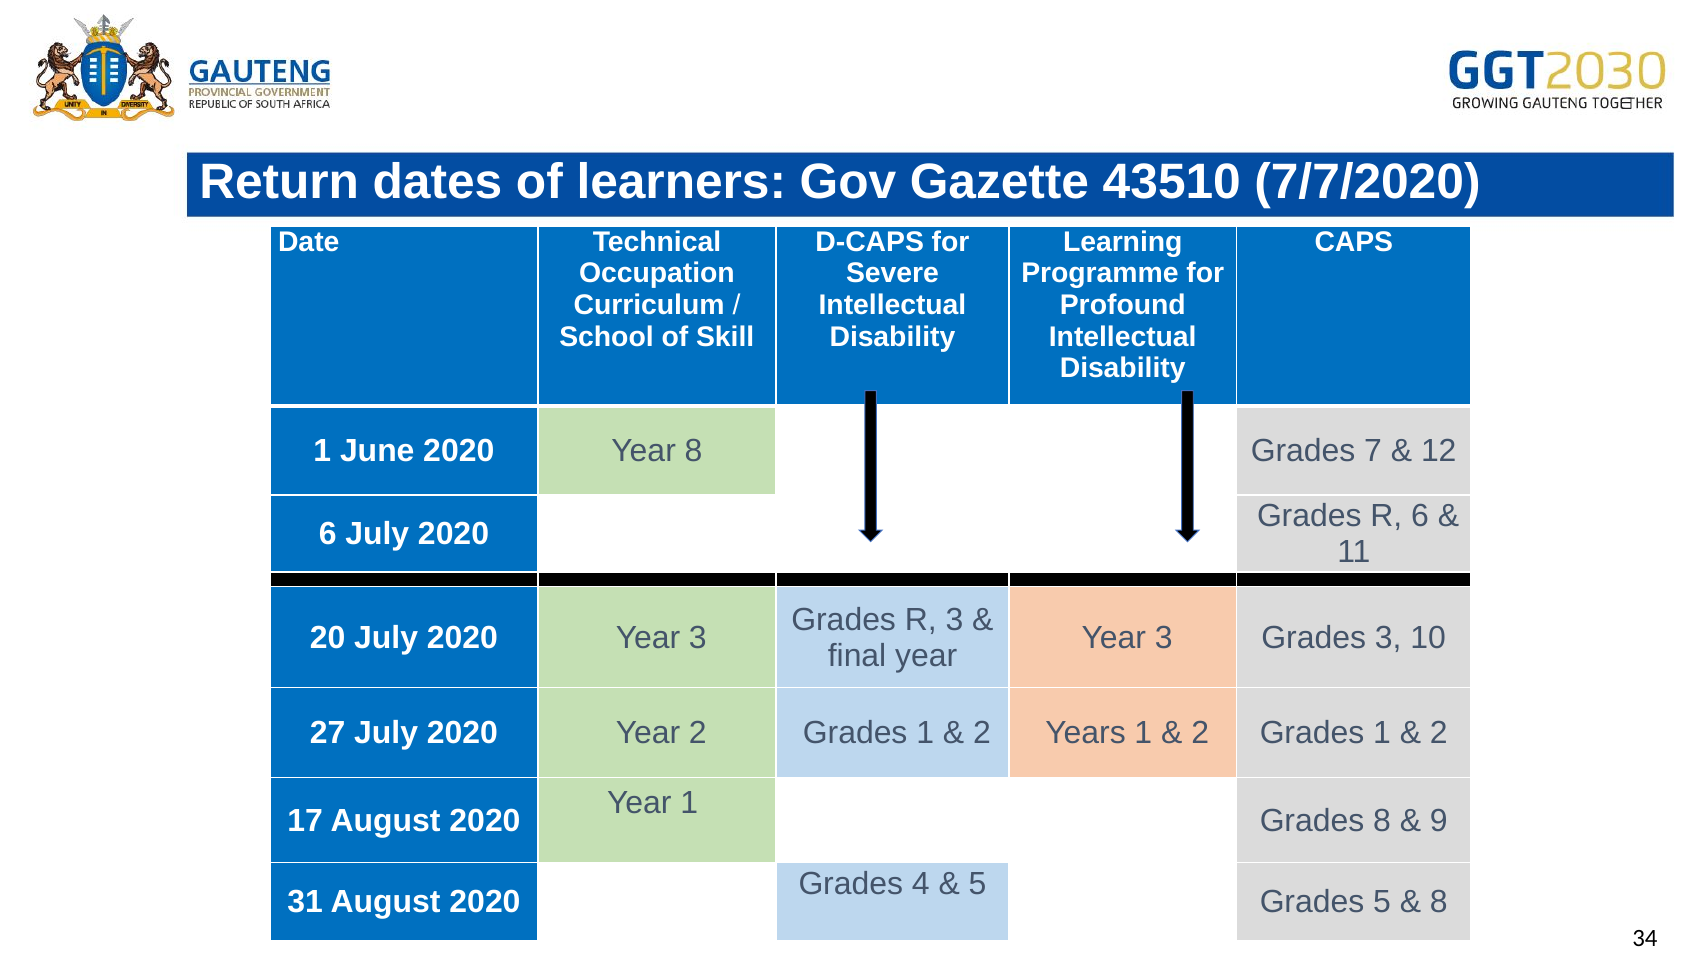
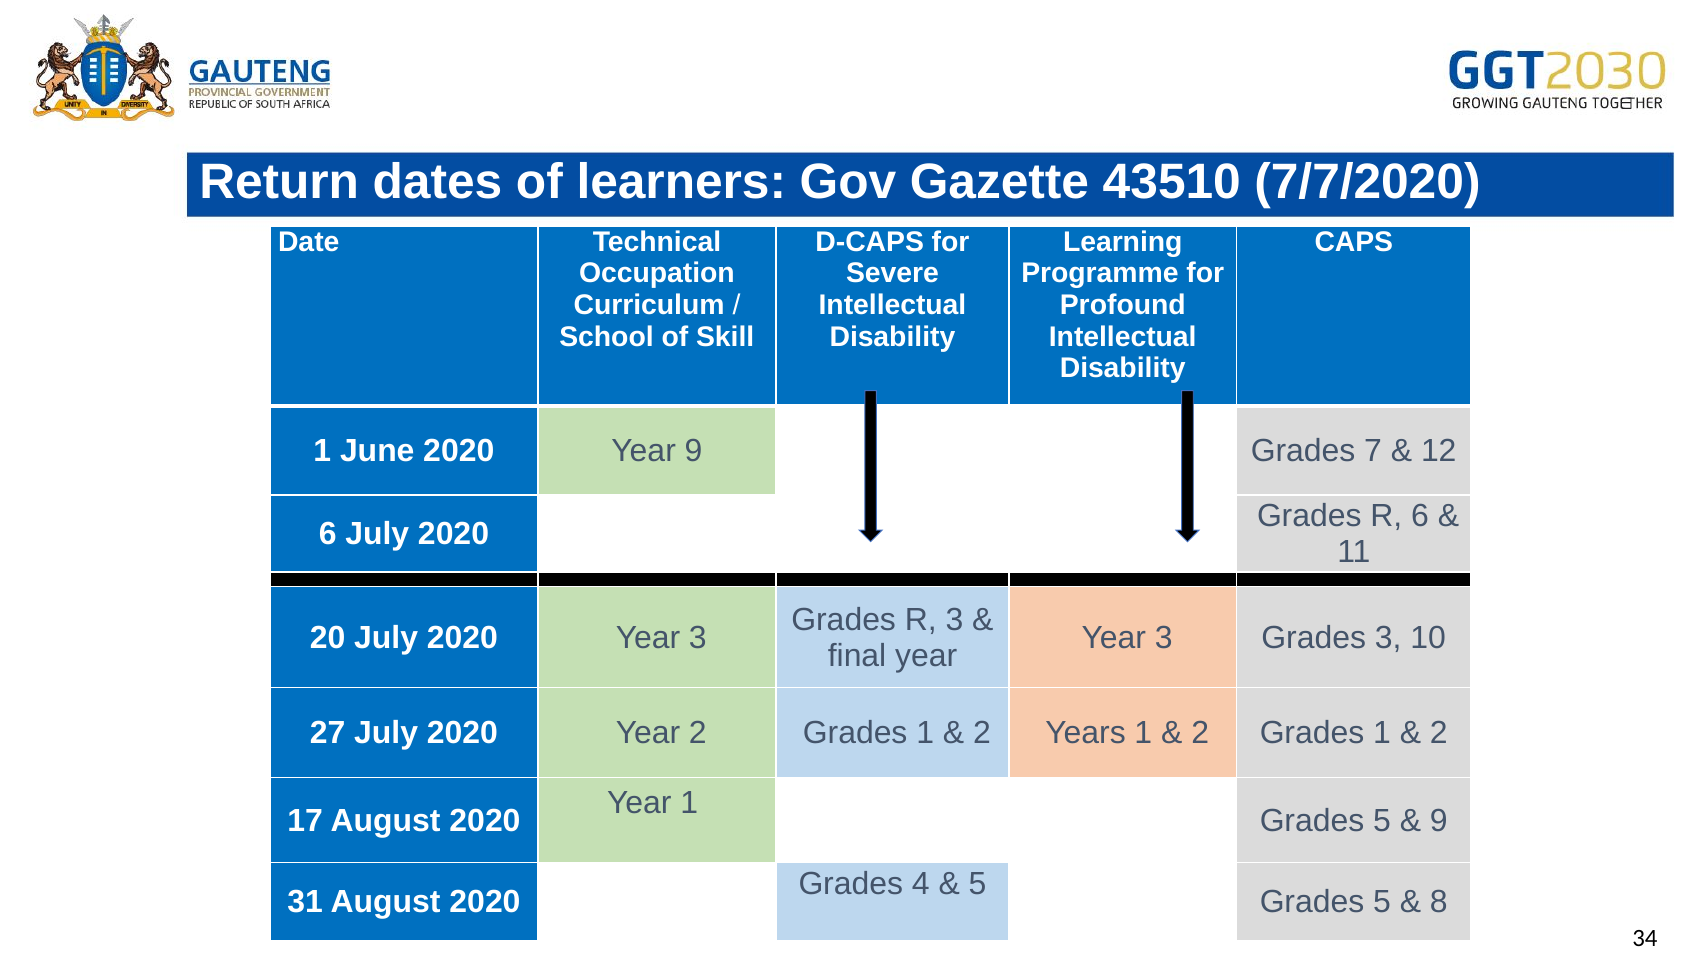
Year 8: 8 -> 9
8 at (1382, 820): 8 -> 5
